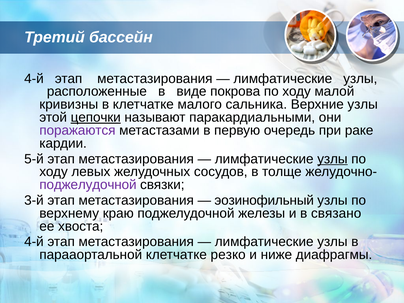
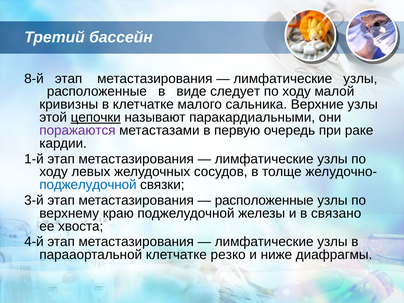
4-й at (34, 79): 4-й -> 8-й
покрова: покрова -> следует
5-й: 5-й -> 1-й
узлы at (332, 159) underline: present -> none
поджелудочной at (88, 185) colour: purple -> blue
эозинофильный at (264, 200): эозинофильный -> расположенные
